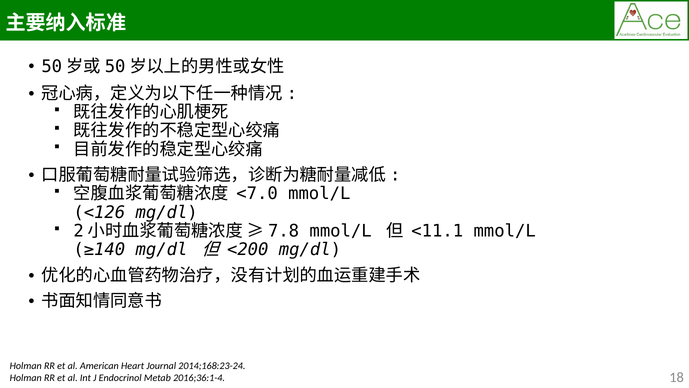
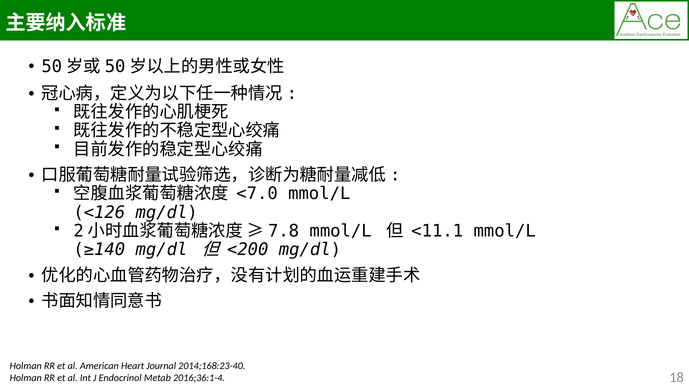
2014;168:23-24: 2014;168:23-24 -> 2014;168:23-40
